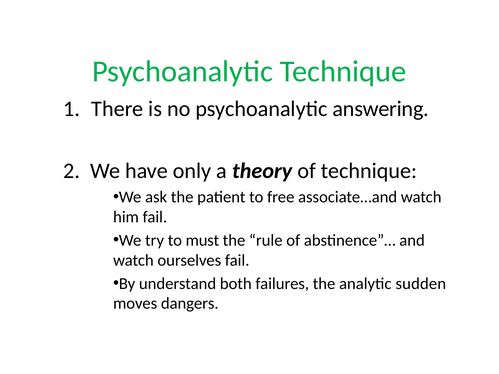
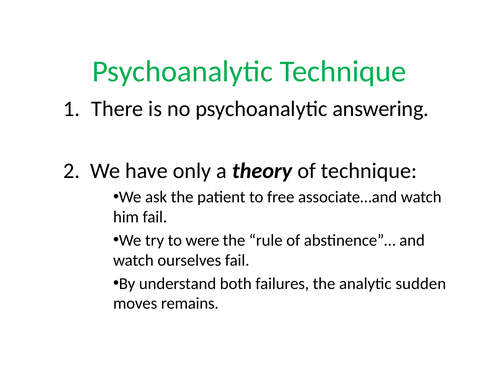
must: must -> were
dangers: dangers -> remains
